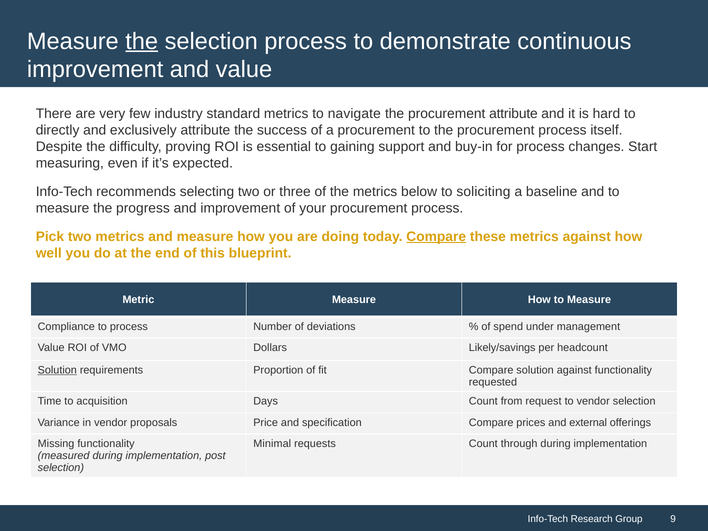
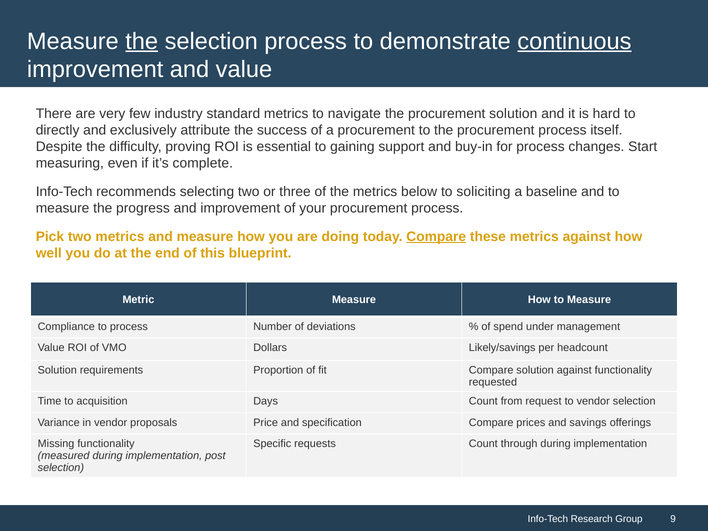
continuous underline: none -> present
procurement attribute: attribute -> solution
expected: expected -> complete
Solution at (57, 370) underline: present -> none
external: external -> savings
Minimal: Minimal -> Specific
